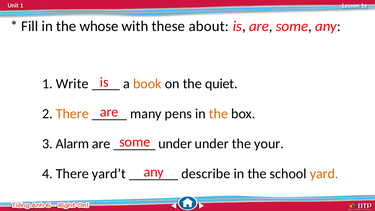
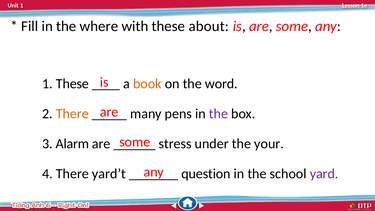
whose: whose -> where
1 Write: Write -> These
quiet: quiet -> word
the at (218, 114) colour: orange -> purple
under at (175, 144): under -> stress
describe: describe -> question
yard colour: orange -> purple
